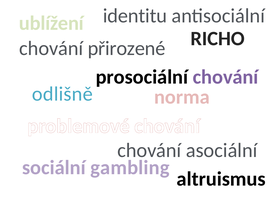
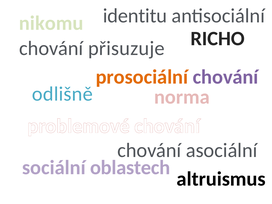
ublížení: ublížení -> nikomu
přirozené: přirozené -> přisuzuje
prosociální colour: black -> orange
gambling: gambling -> oblastech
